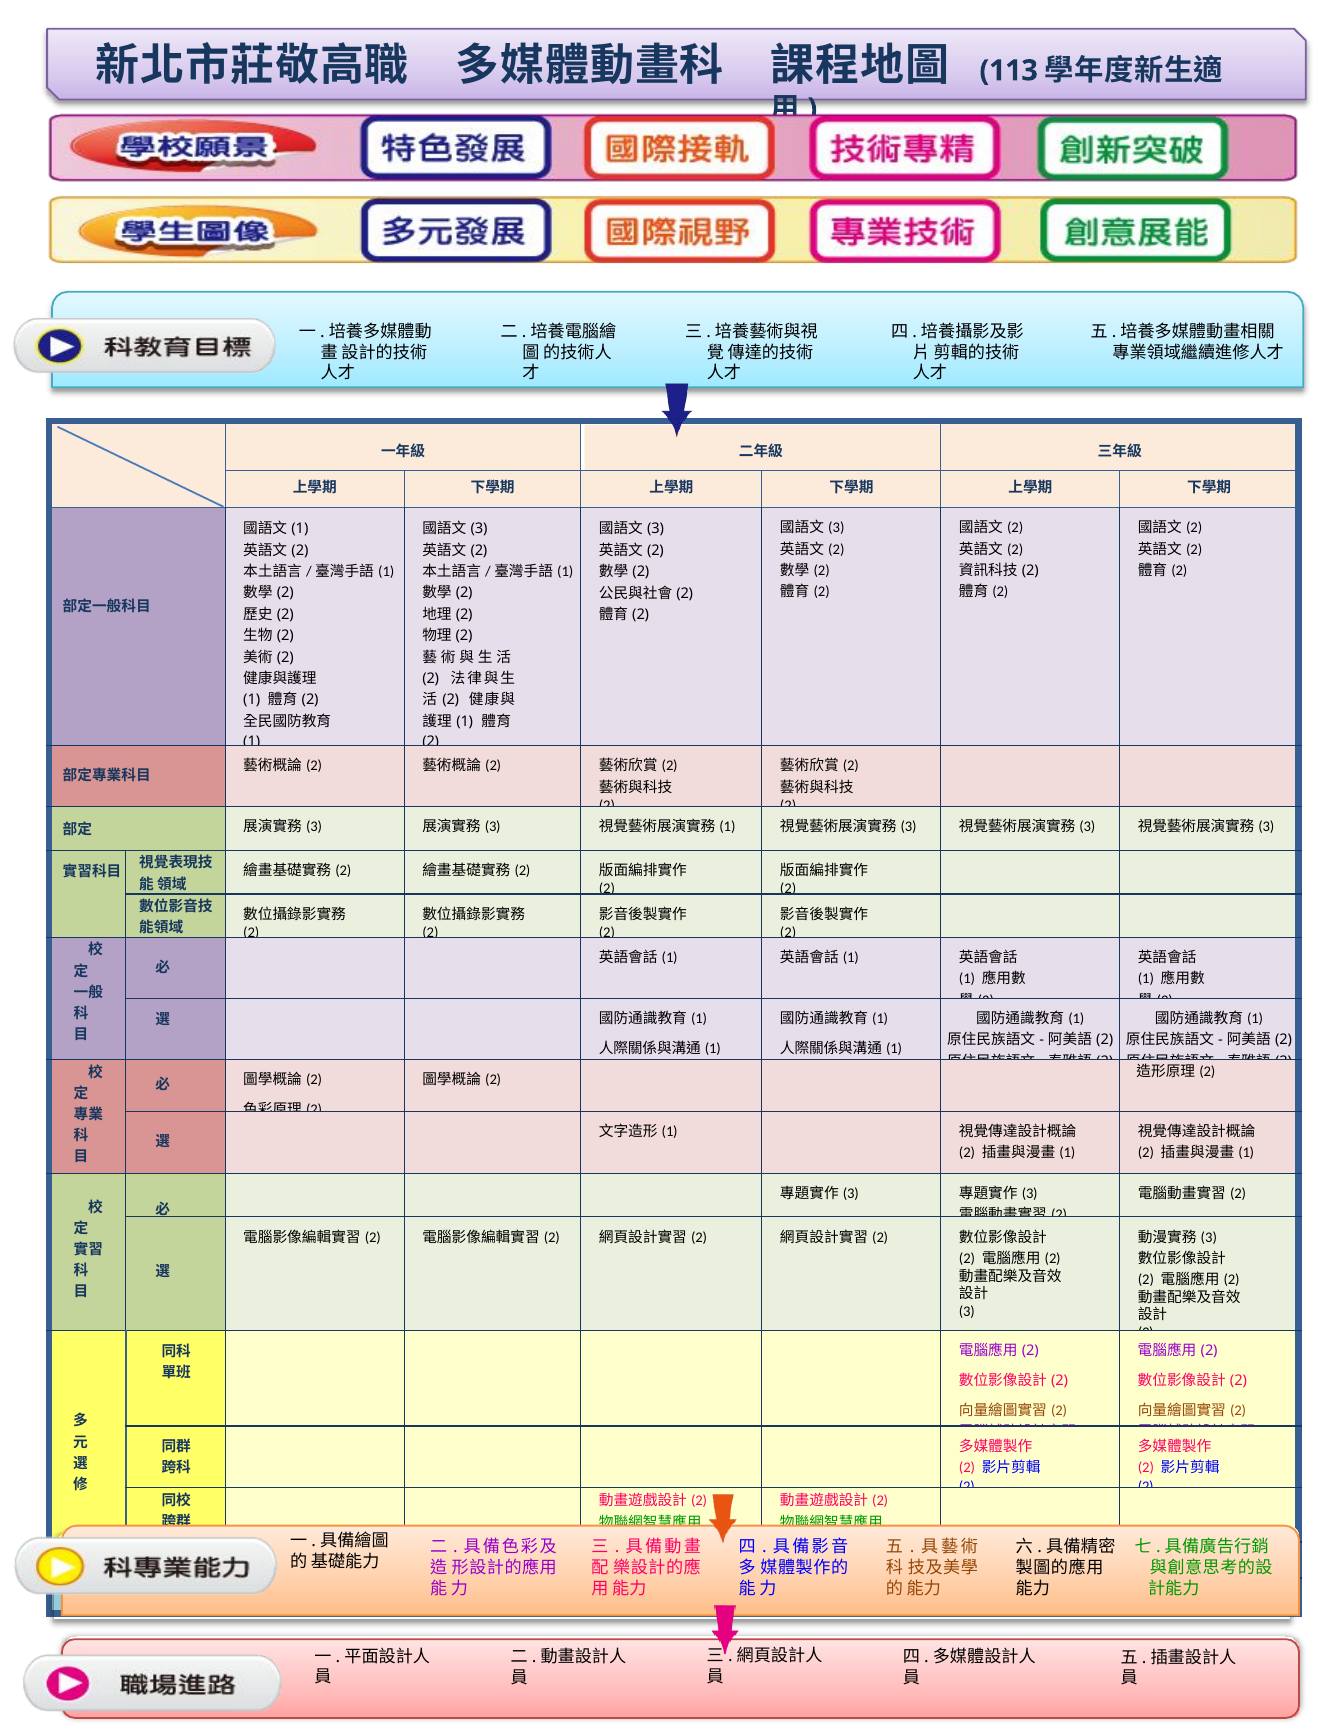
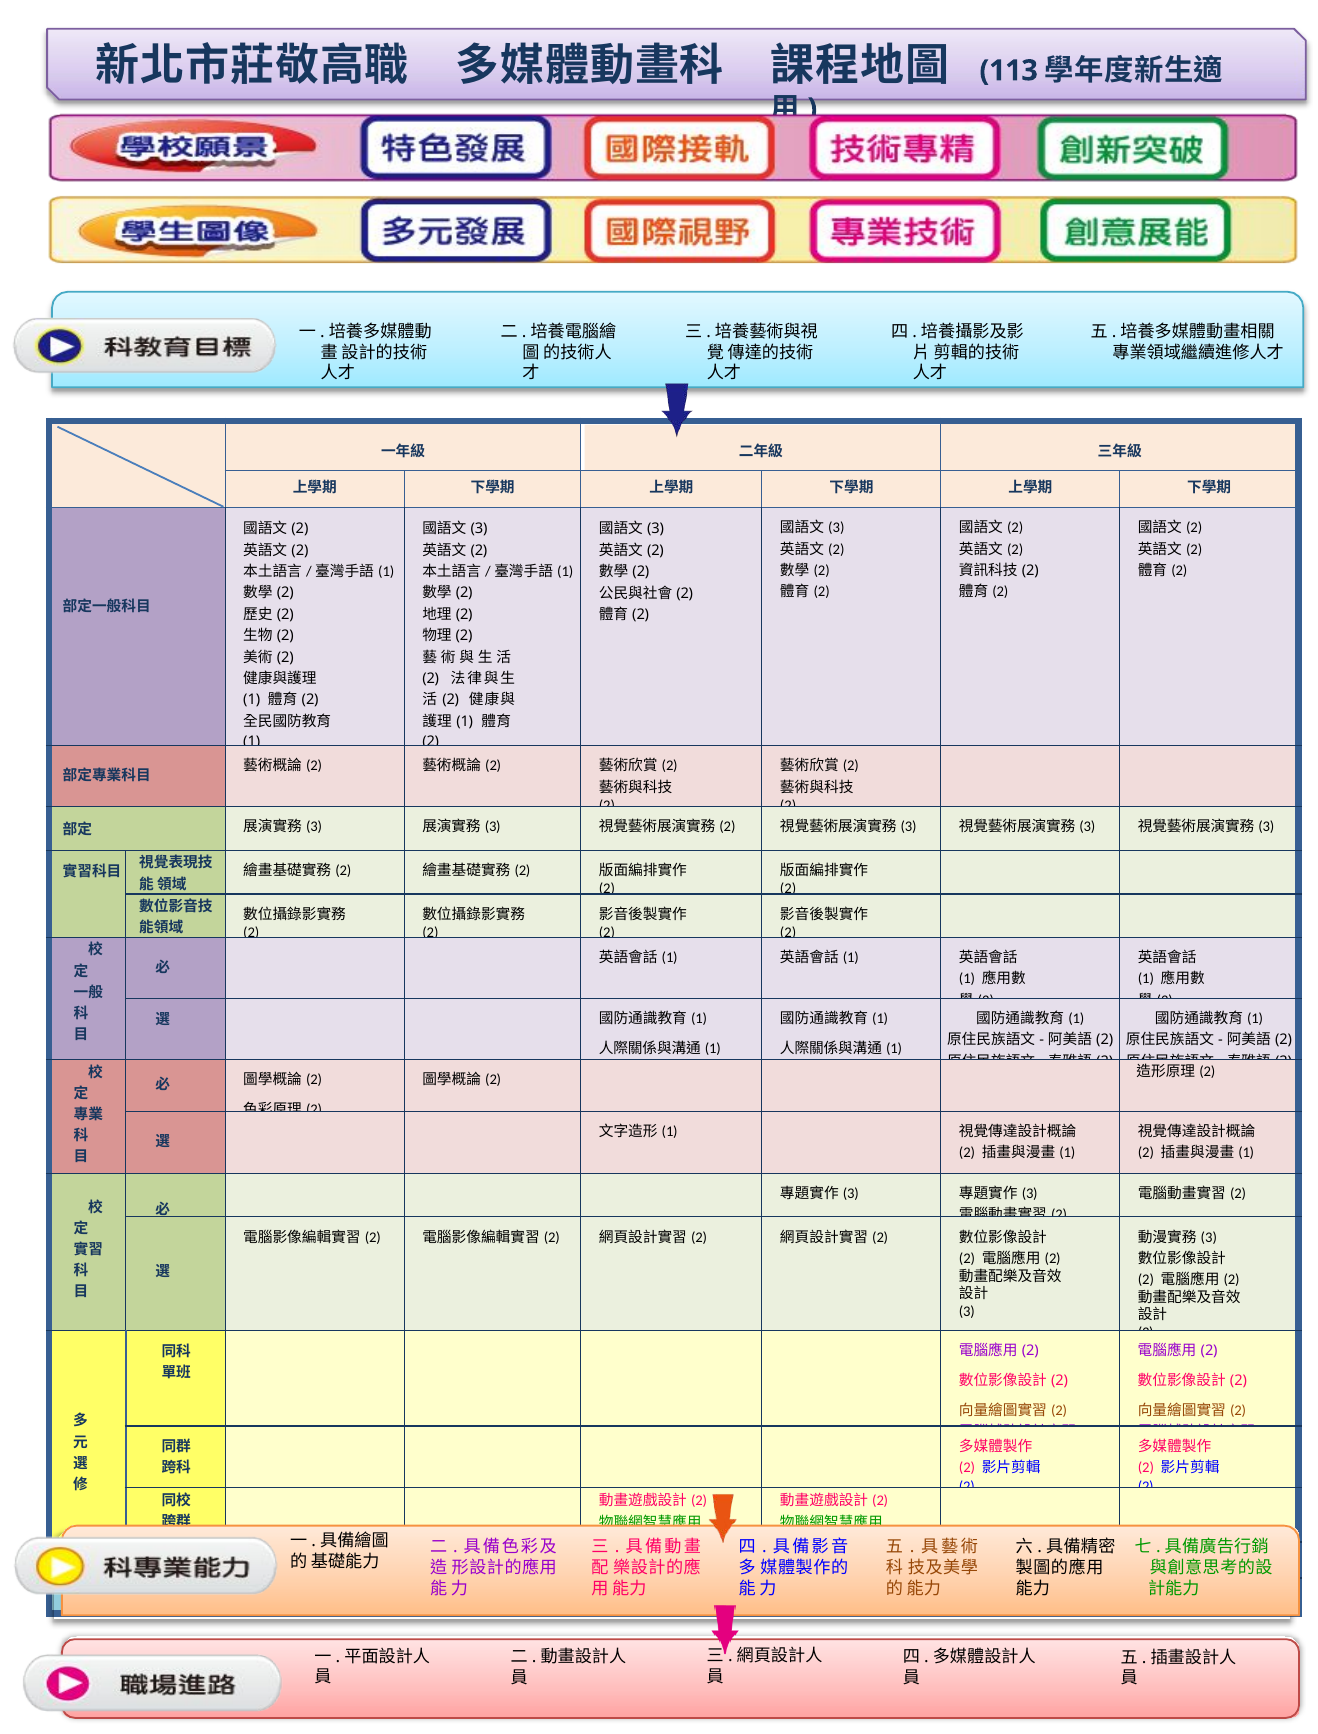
1 at (300, 529): 1 -> 2
1 at (727, 827): 1 -> 2
